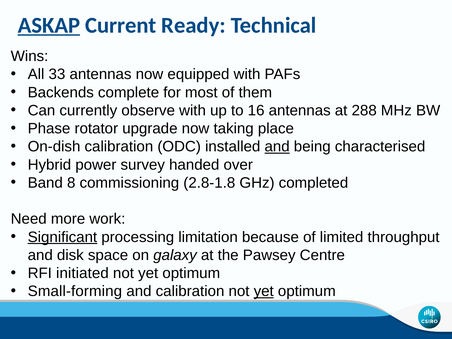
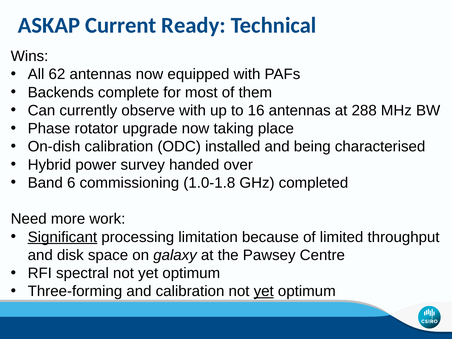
ASKAP underline: present -> none
33: 33 -> 62
and at (277, 147) underline: present -> none
8: 8 -> 6
2.8-1.8: 2.8-1.8 -> 1.0-1.8
initiated: initiated -> spectral
Small-forming: Small-forming -> Three-forming
